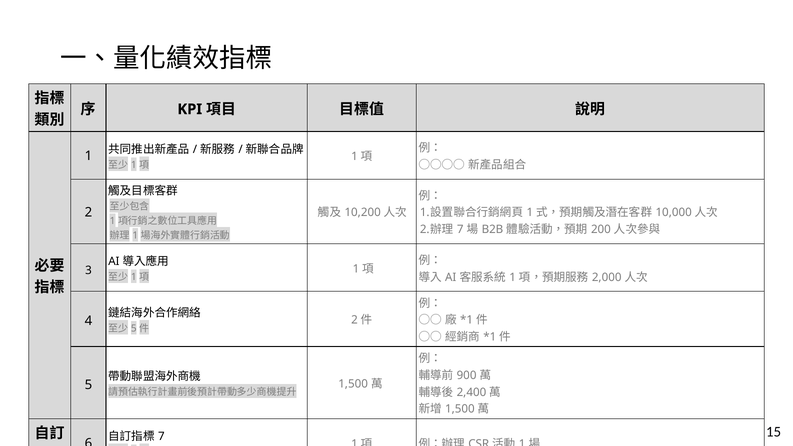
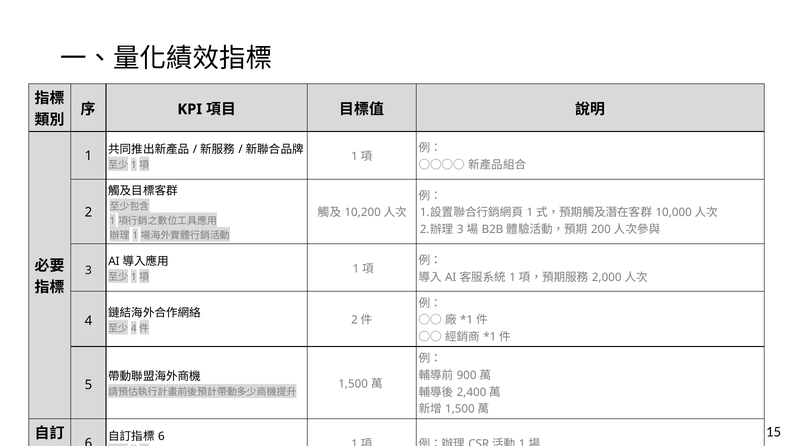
7 at (460, 230): 7 -> 3
5 at (134, 328): 5 -> 4
7 at (161, 437): 7 -> 6
